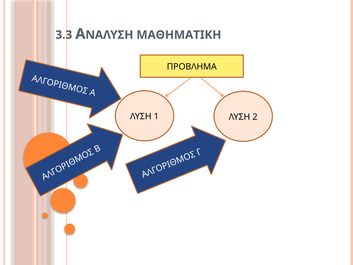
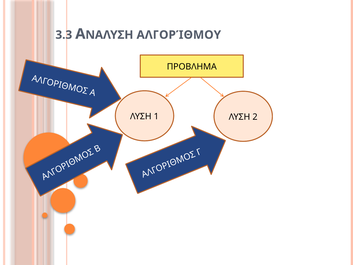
ΜΑΘΗΜΑΤΙΚΗ: ΜΑΘΗΜΑΤΙΚΗ -> ΑΛΓΟΡΊΘΜΟΥ
